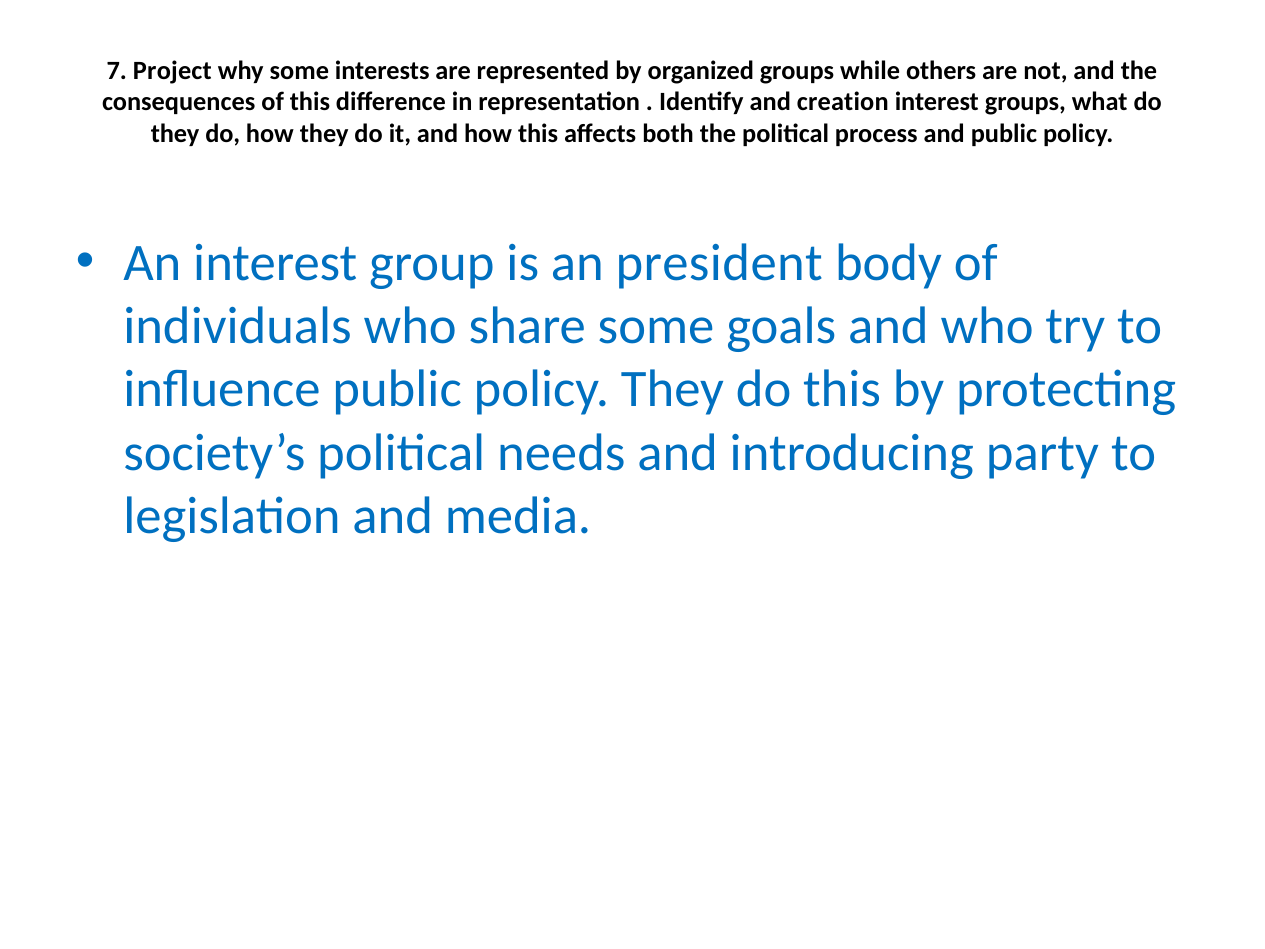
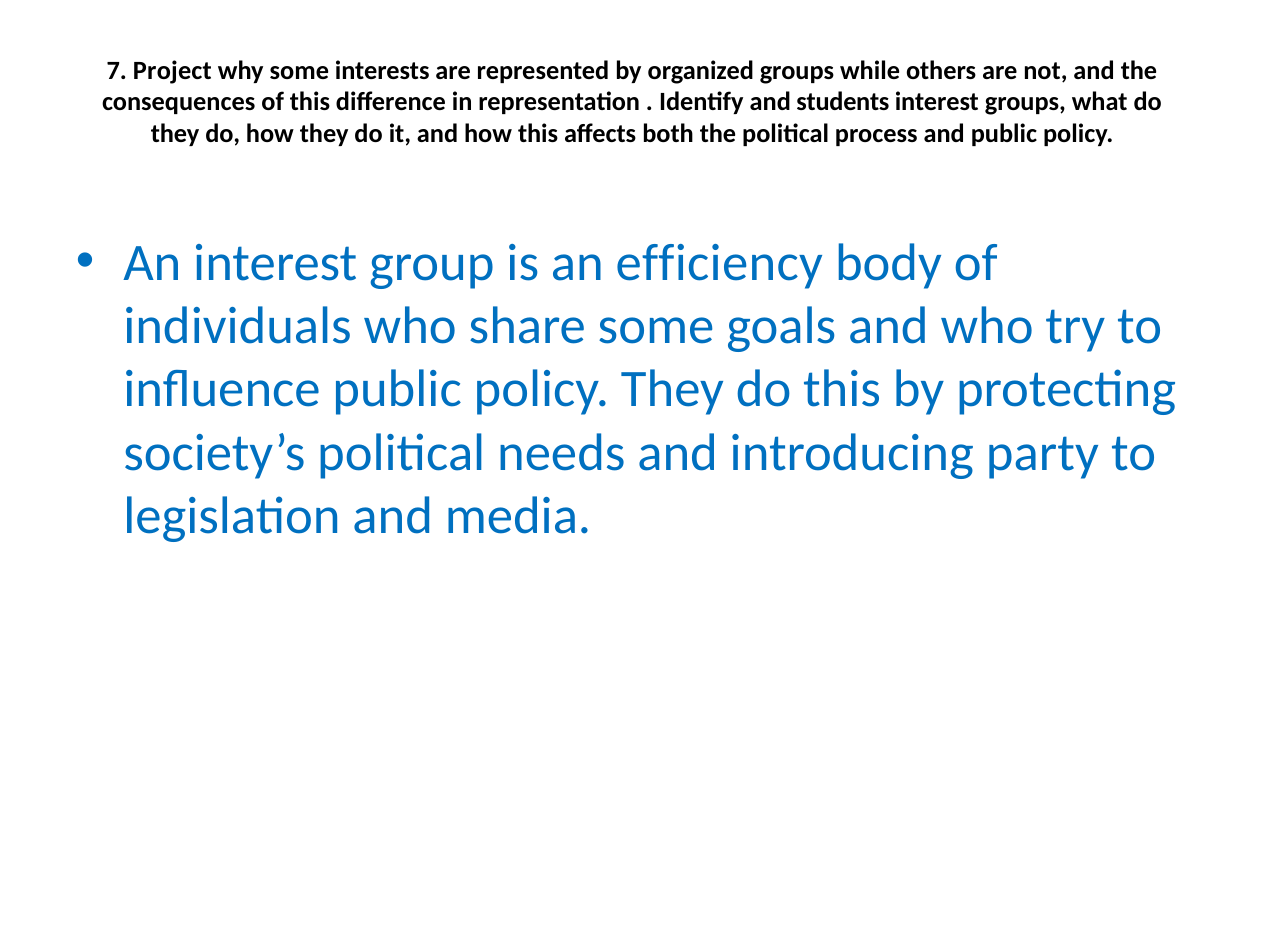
creation: creation -> students
president: president -> efficiency
